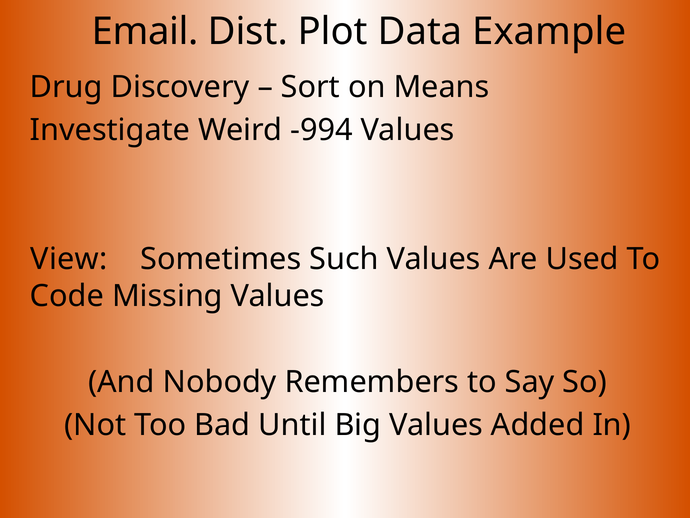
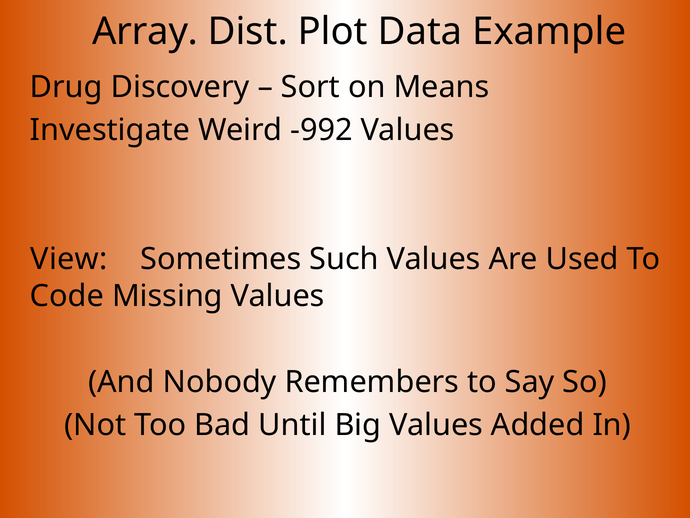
Email: Email -> Array
-994: -994 -> -992
